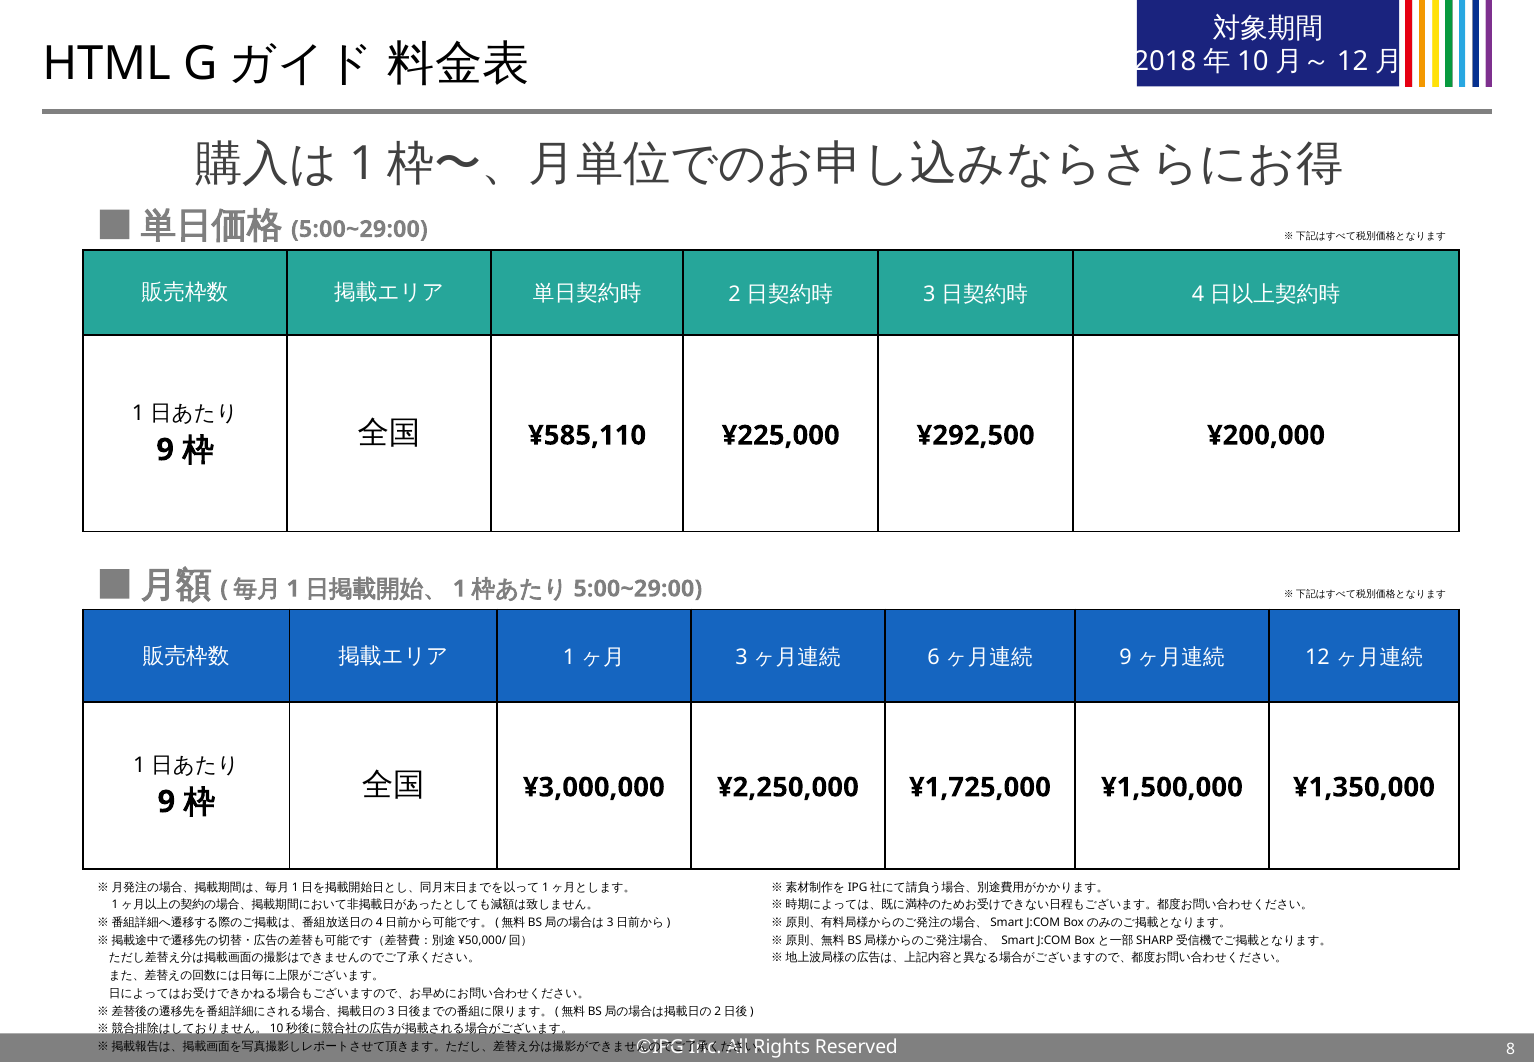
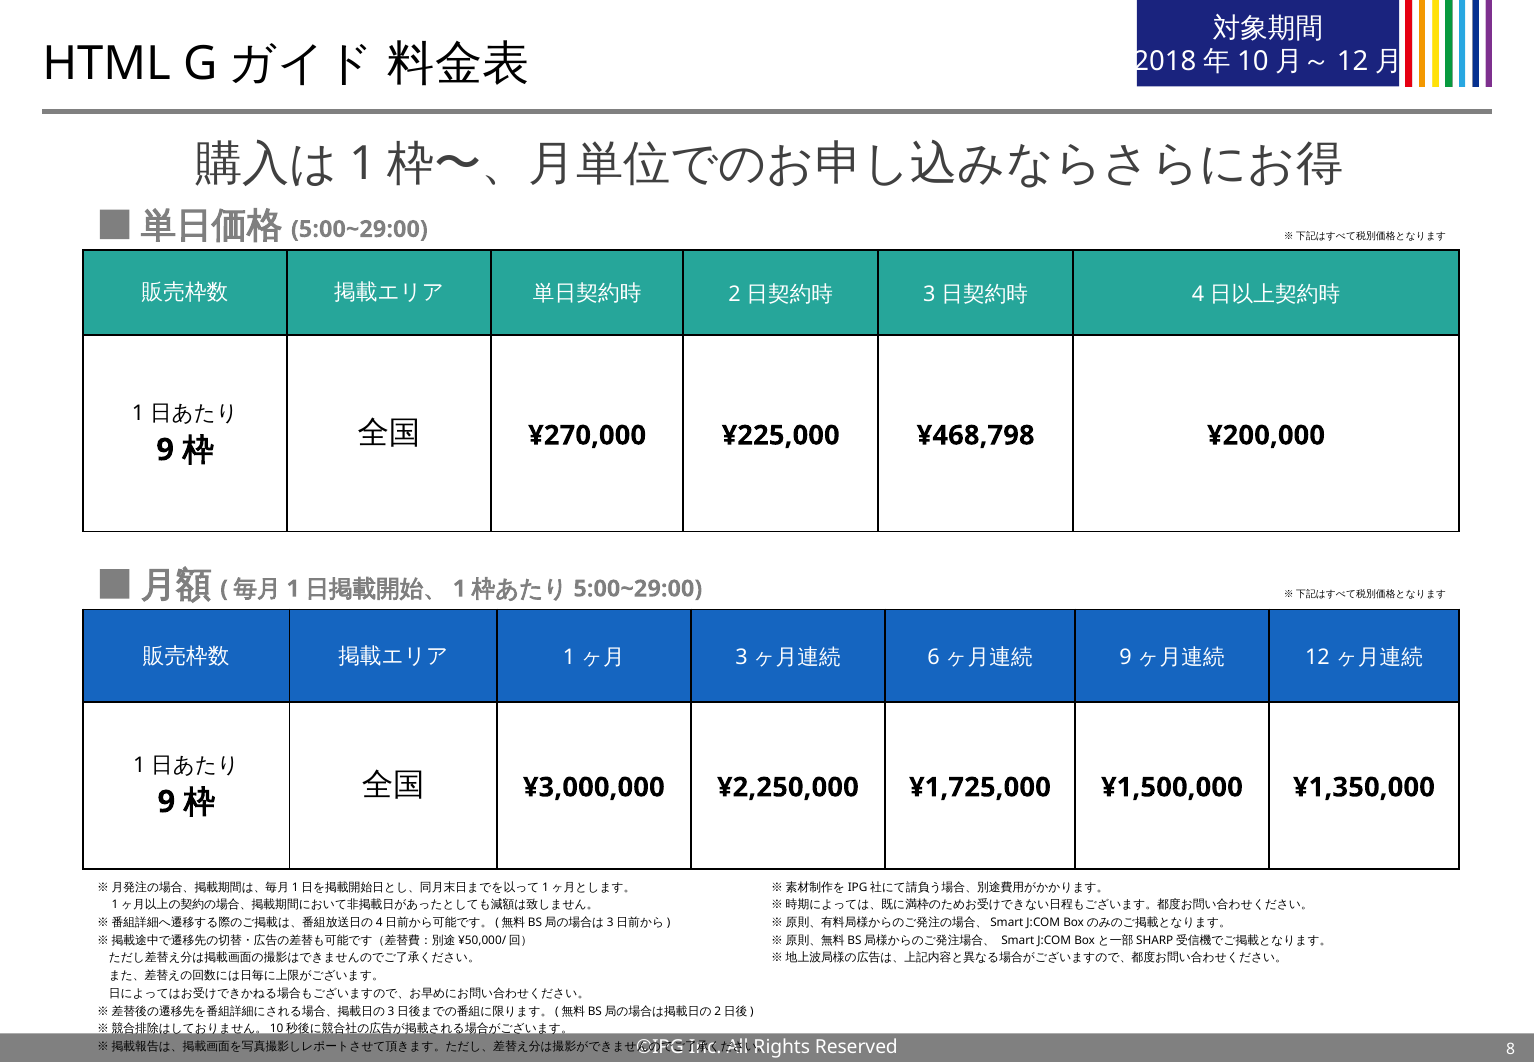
¥585,110: ¥585,110 -> ¥270,000
¥292,500: ¥292,500 -> ¥468,798
